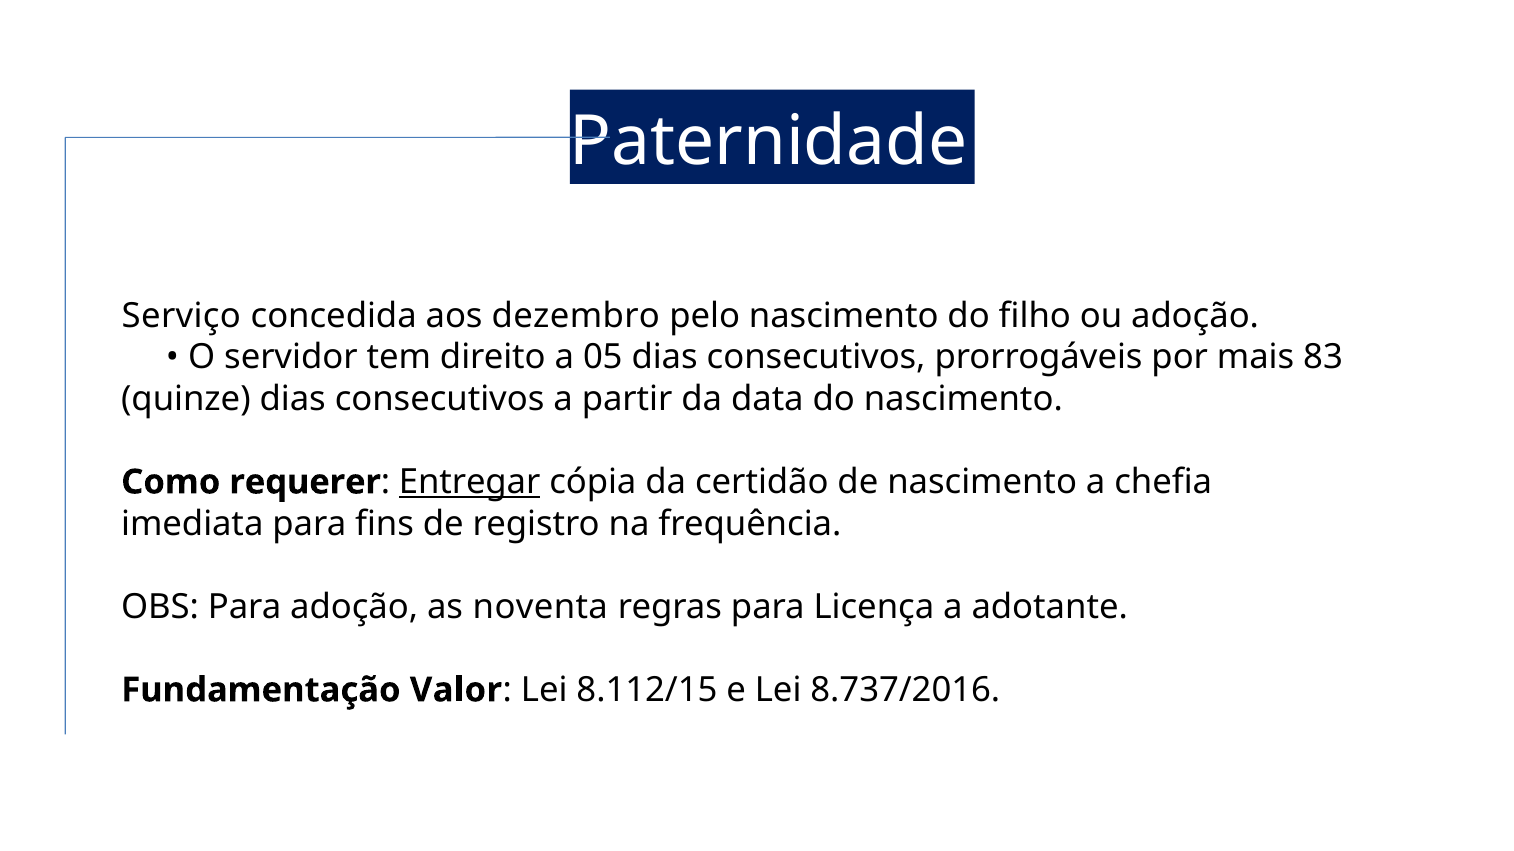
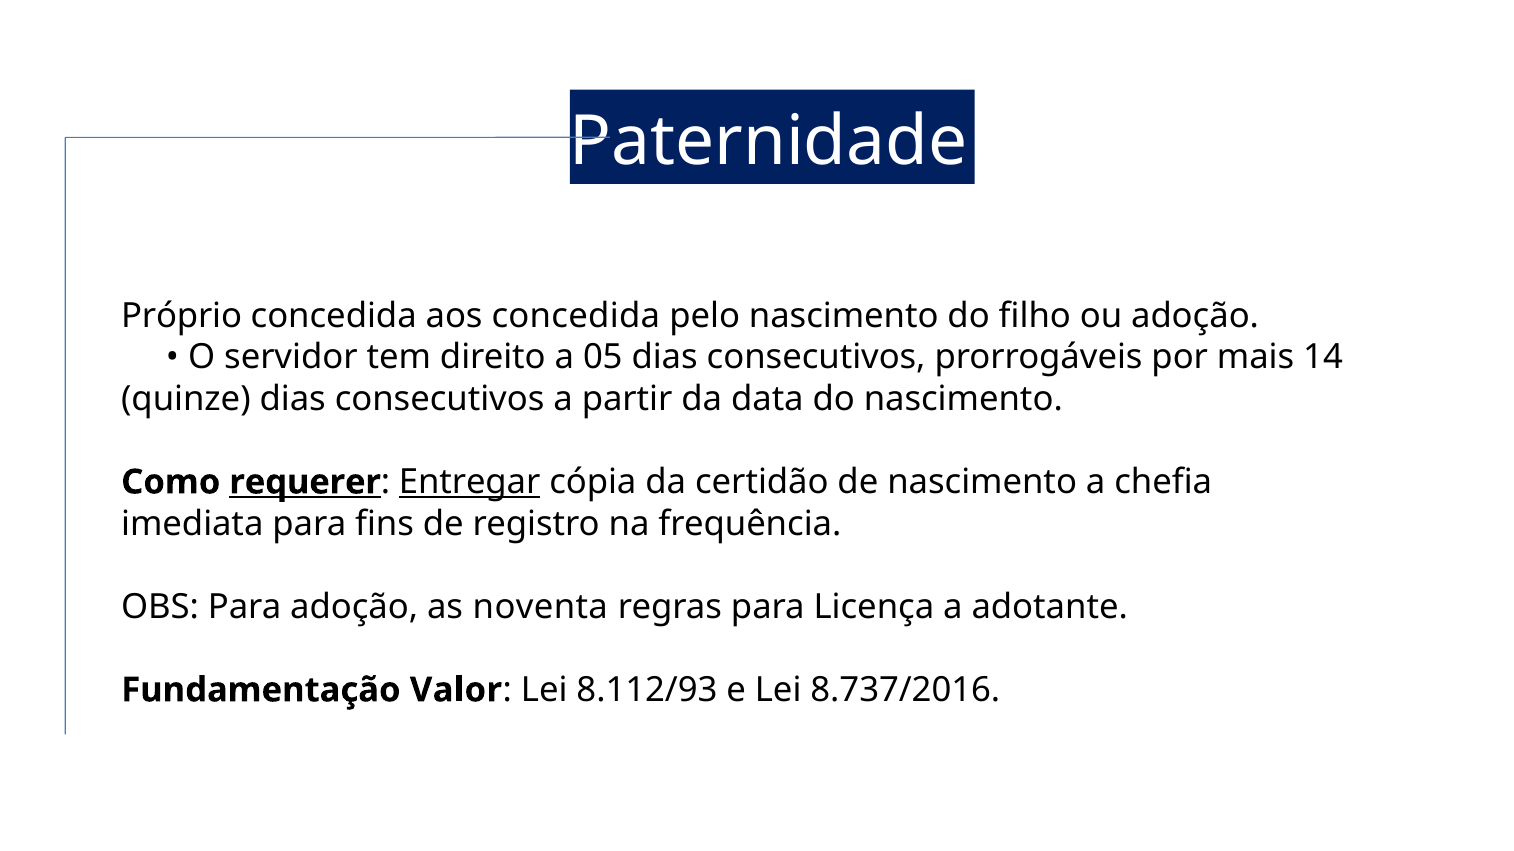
Serviço: Serviço -> Próprio
aos dezembro: dezembro -> concedida
83: 83 -> 14
requerer underline: none -> present
8.112/15: 8.112/15 -> 8.112/93
